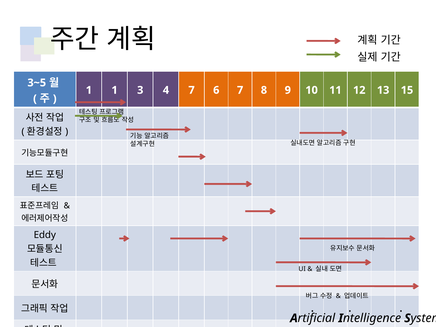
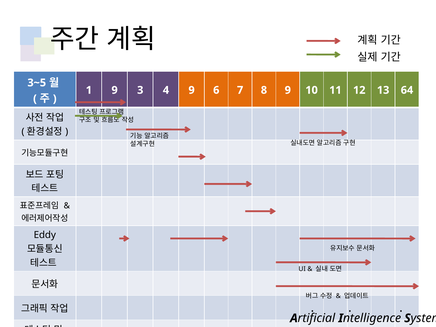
1 1: 1 -> 9
4 7: 7 -> 9
15: 15 -> 64
